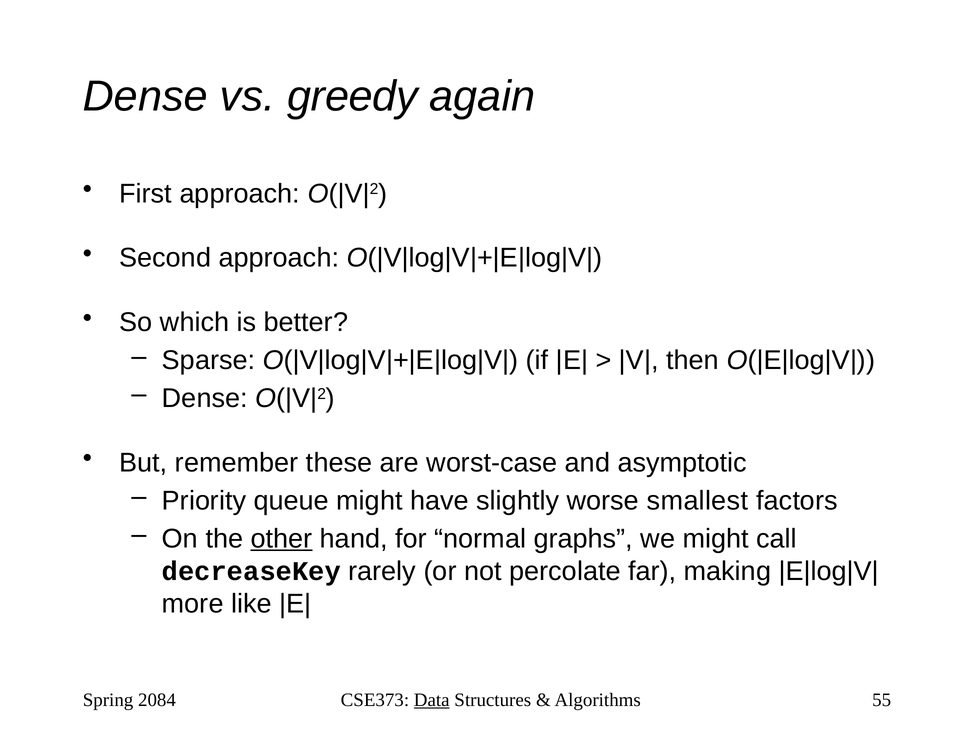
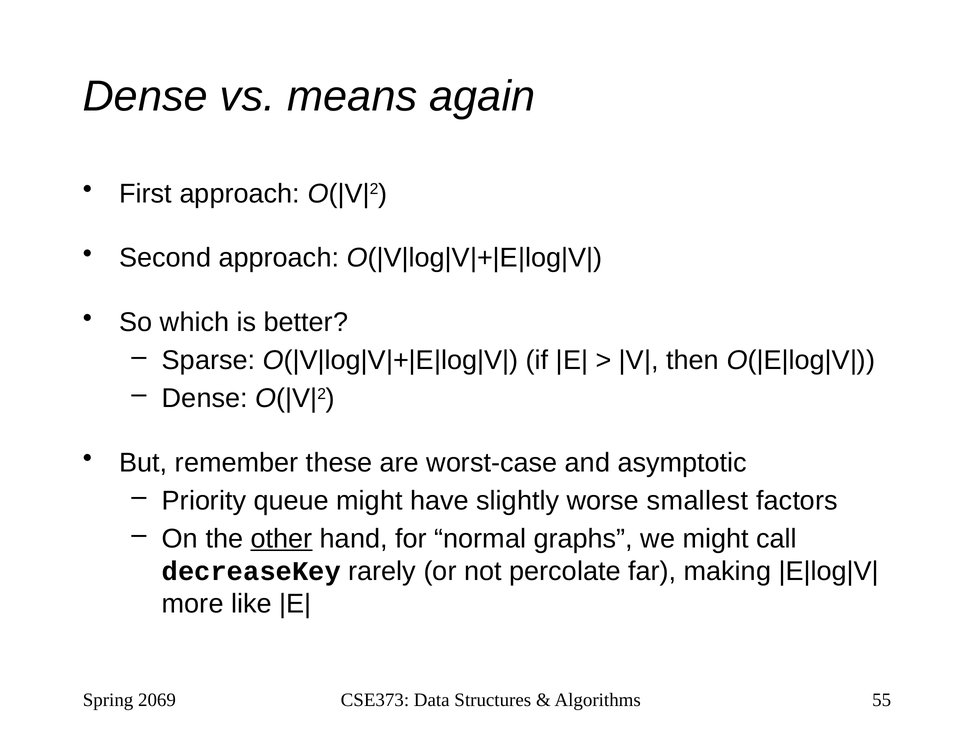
greedy: greedy -> means
2084: 2084 -> 2069
Data underline: present -> none
